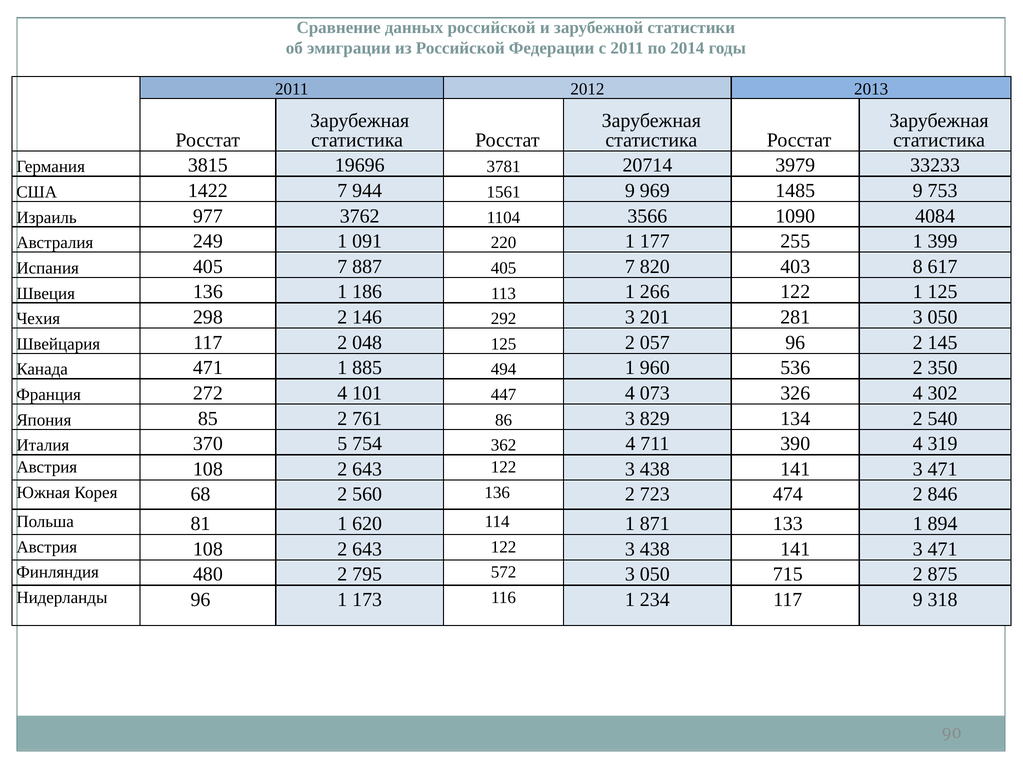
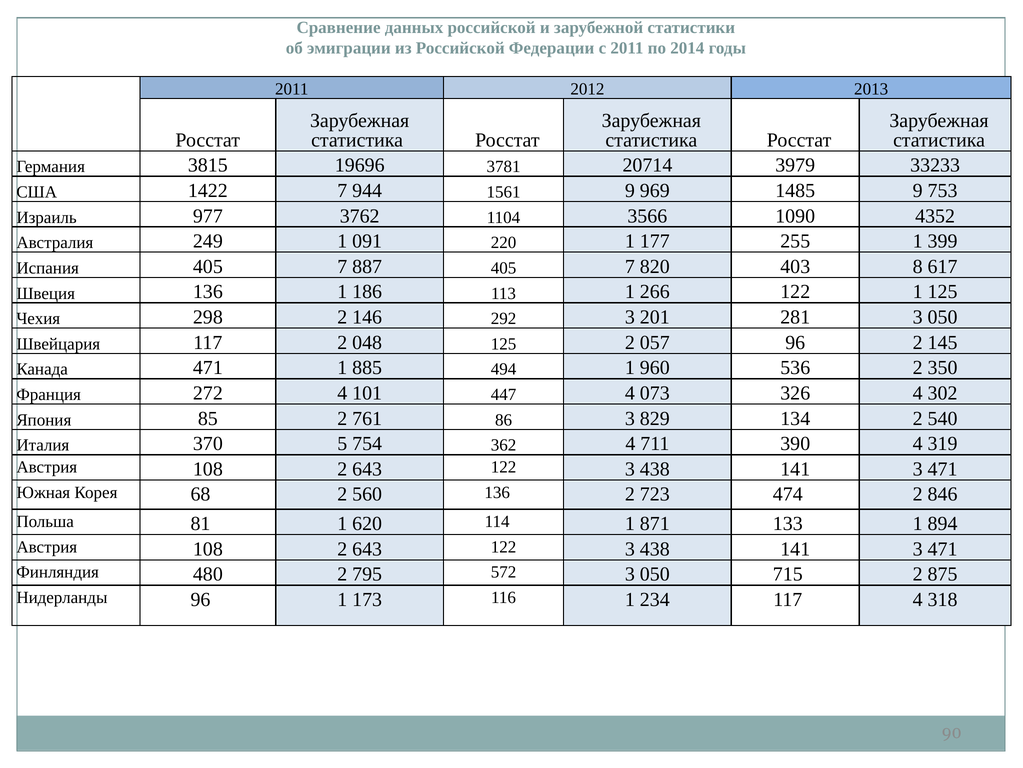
4084: 4084 -> 4352
117 9: 9 -> 4
